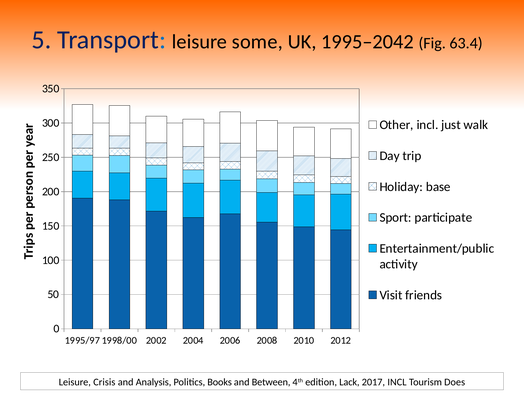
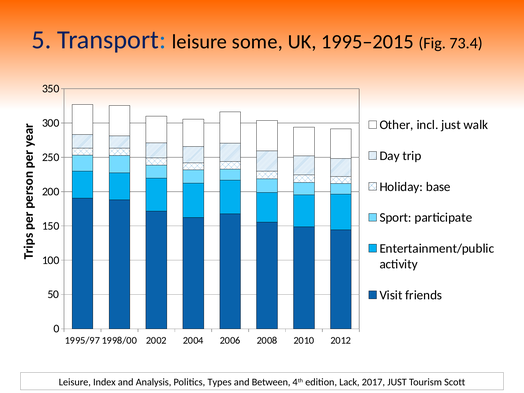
1995–2042: 1995–2042 -> 1995–2015
63.4: 63.4 -> 73.4
Crisis: Crisis -> Index
Books: Books -> Types
2017 INCL: INCL -> JUST
Does: Does -> Scott
